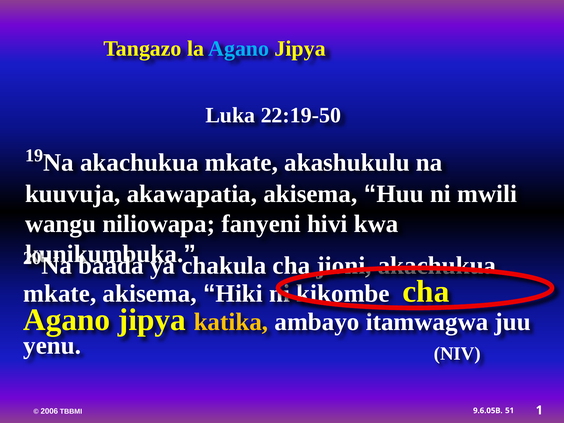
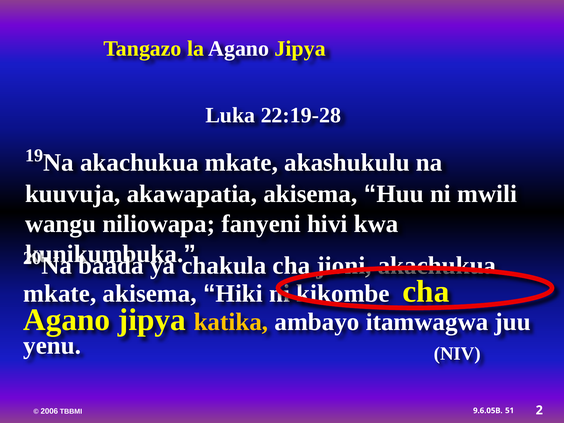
Agano at (239, 49) colour: light blue -> white
22:19-50: 22:19-50 -> 22:19-28
1: 1 -> 2
